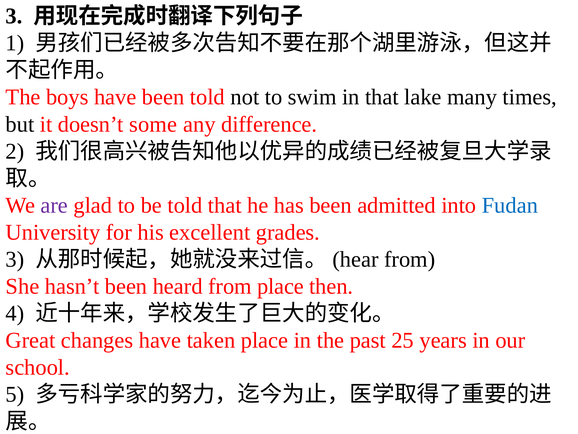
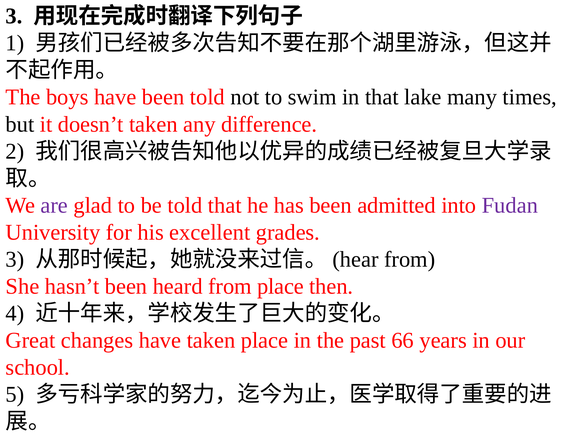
doesn’t some: some -> taken
Fudan colour: blue -> purple
25: 25 -> 66
